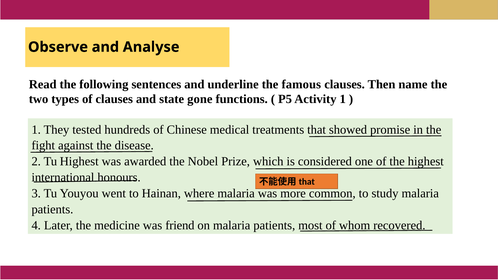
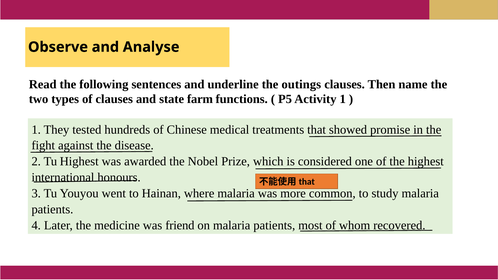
famous: famous -> outings
gone: gone -> farm
